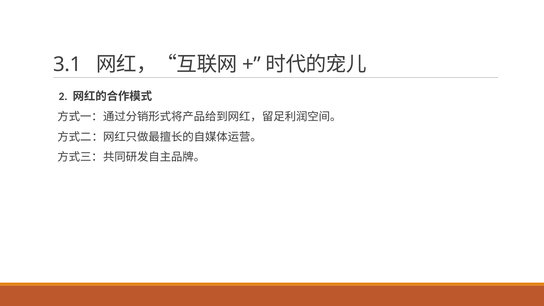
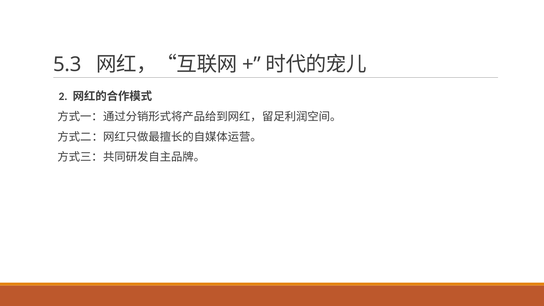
3.1: 3.1 -> 5.3
